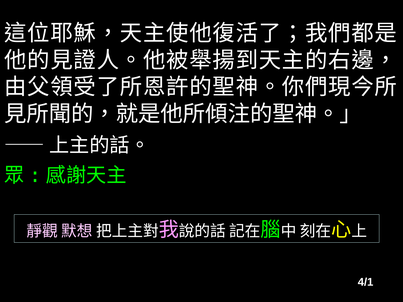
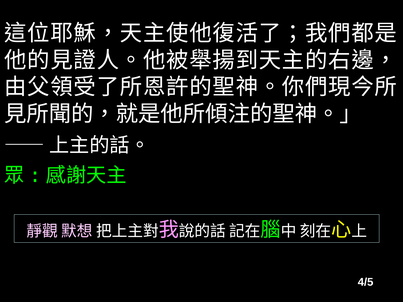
4/1: 4/1 -> 4/5
